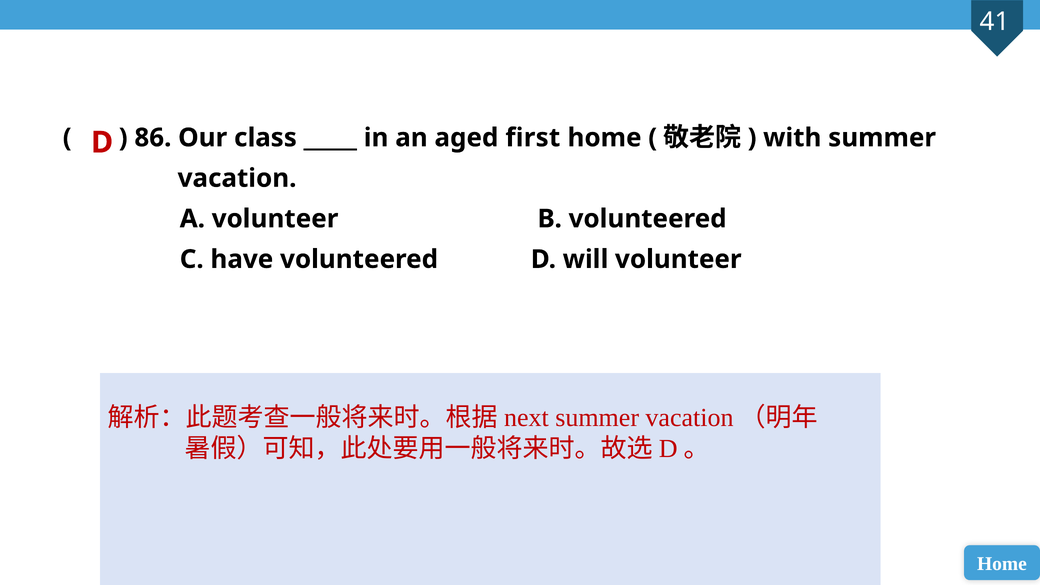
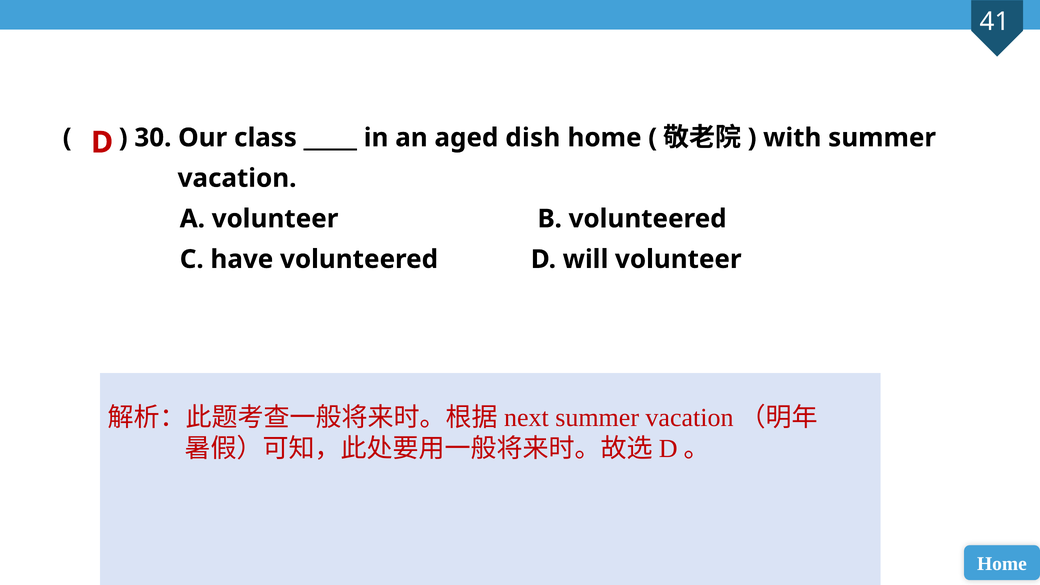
86: 86 -> 30
first: first -> dish
